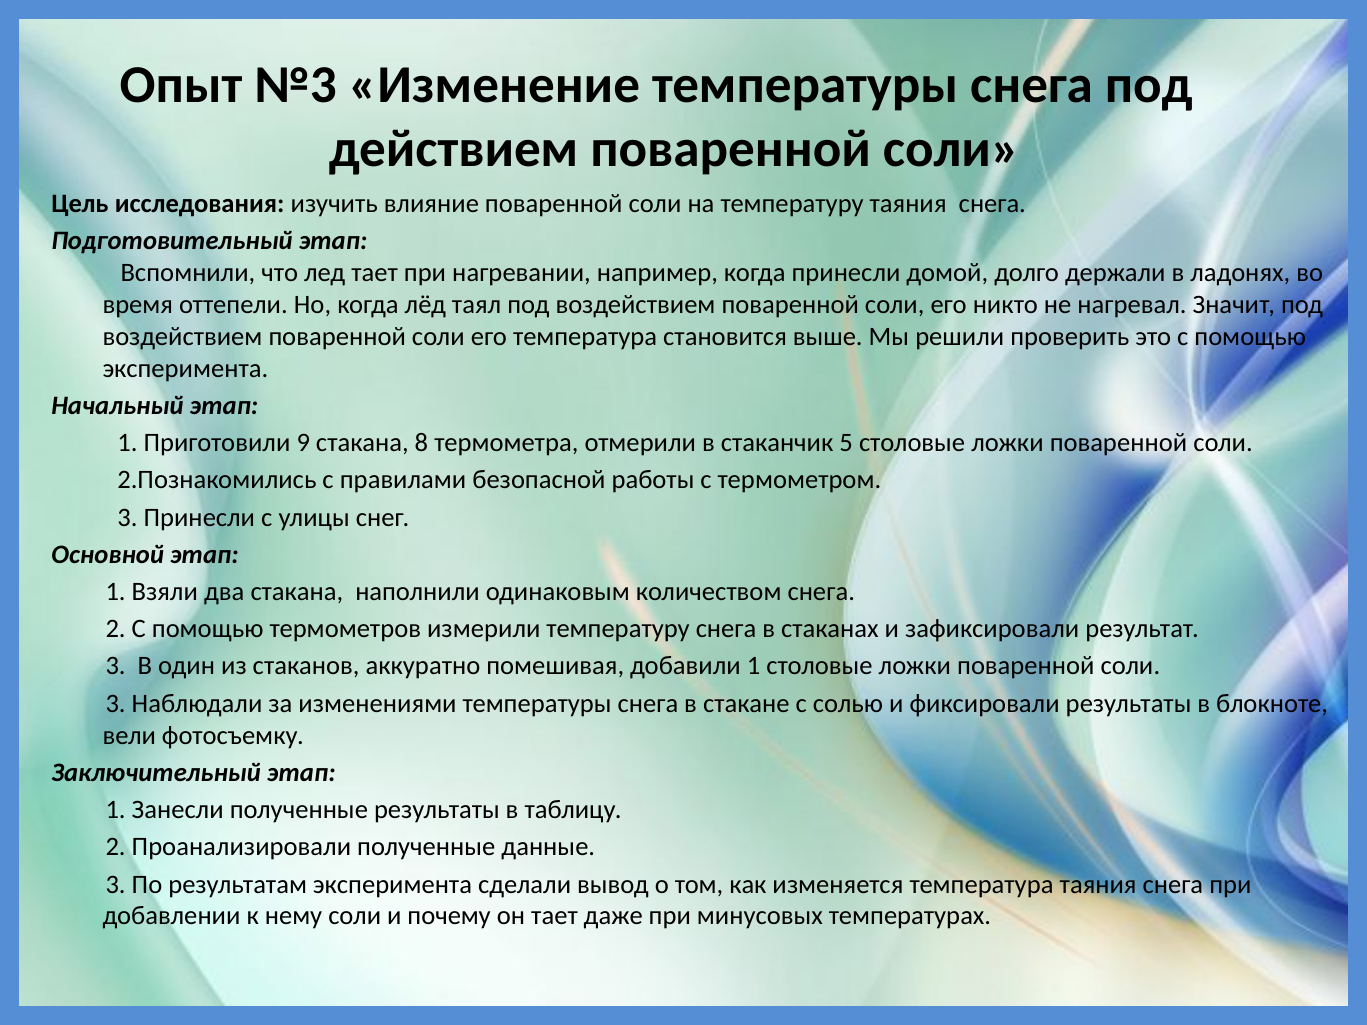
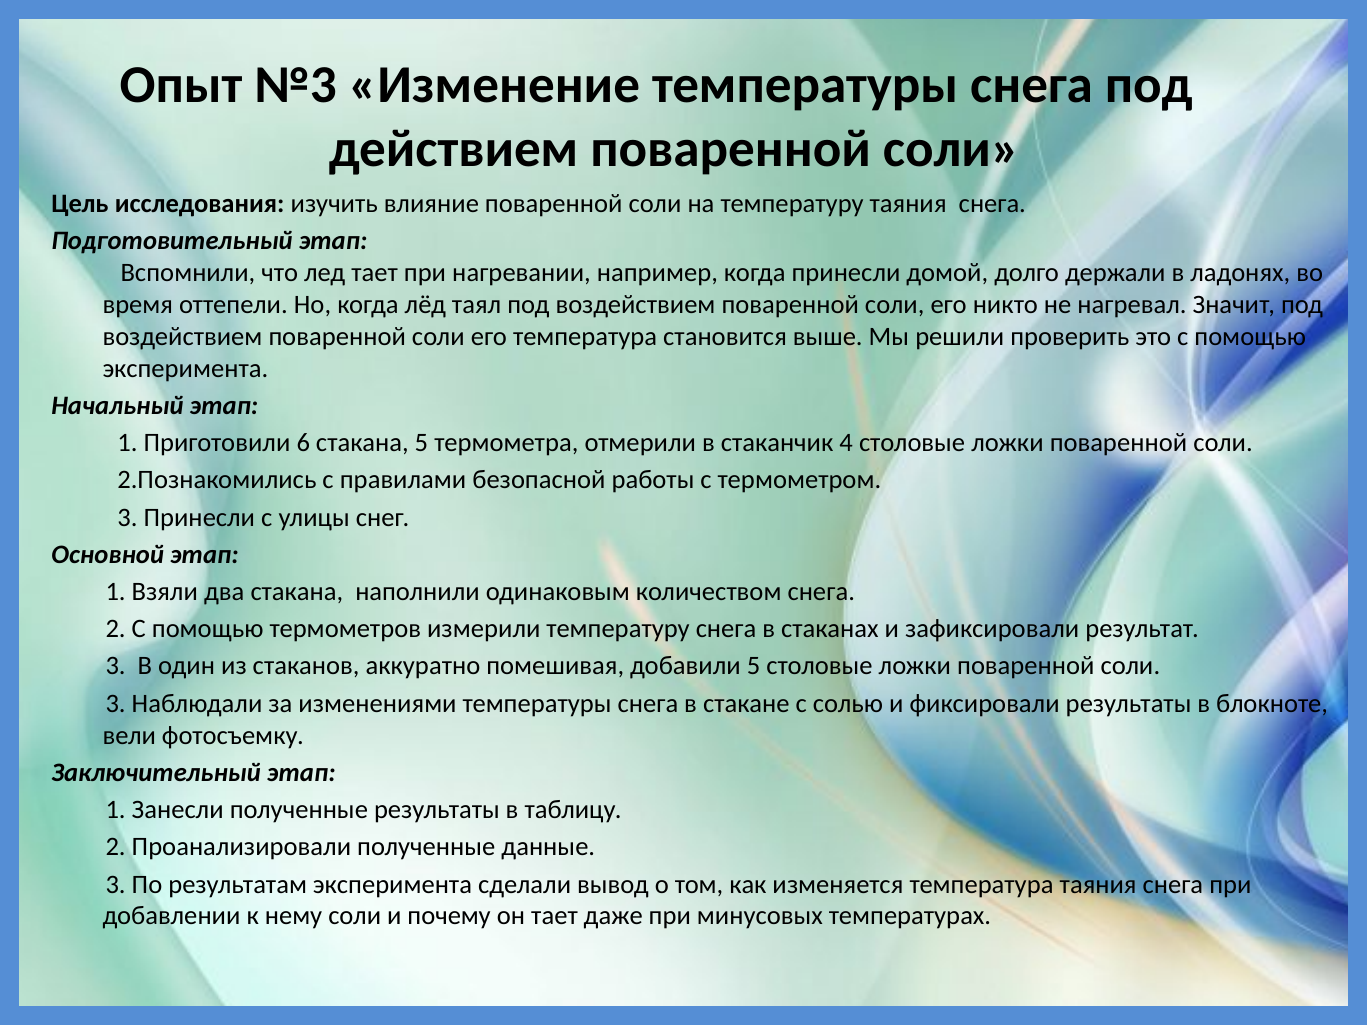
9: 9 -> 6
стакана 8: 8 -> 5
5: 5 -> 4
добавили 1: 1 -> 5
